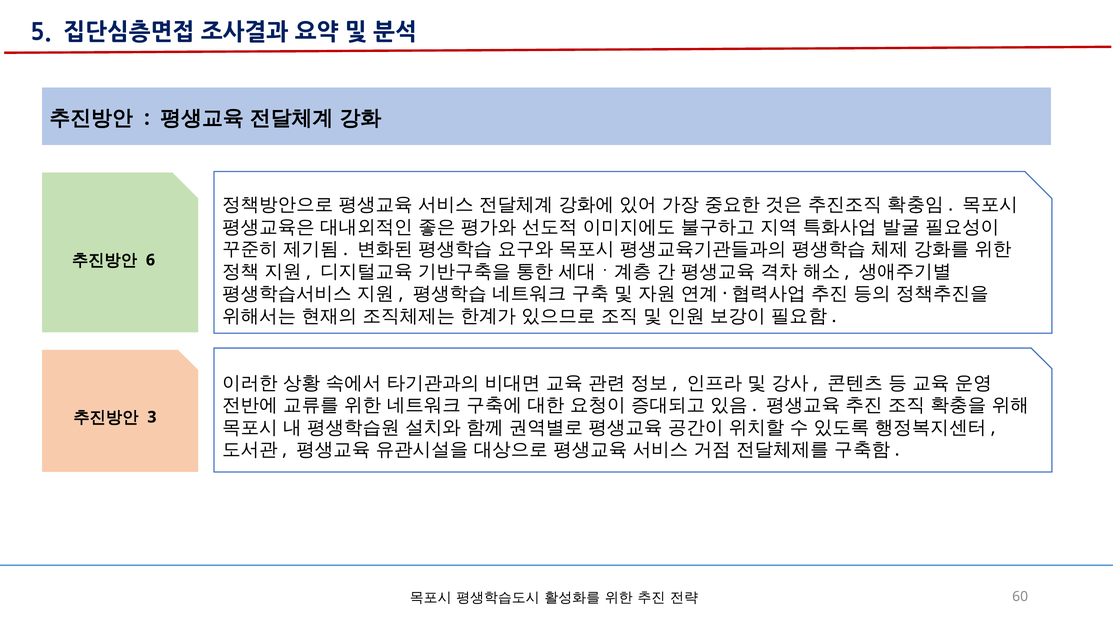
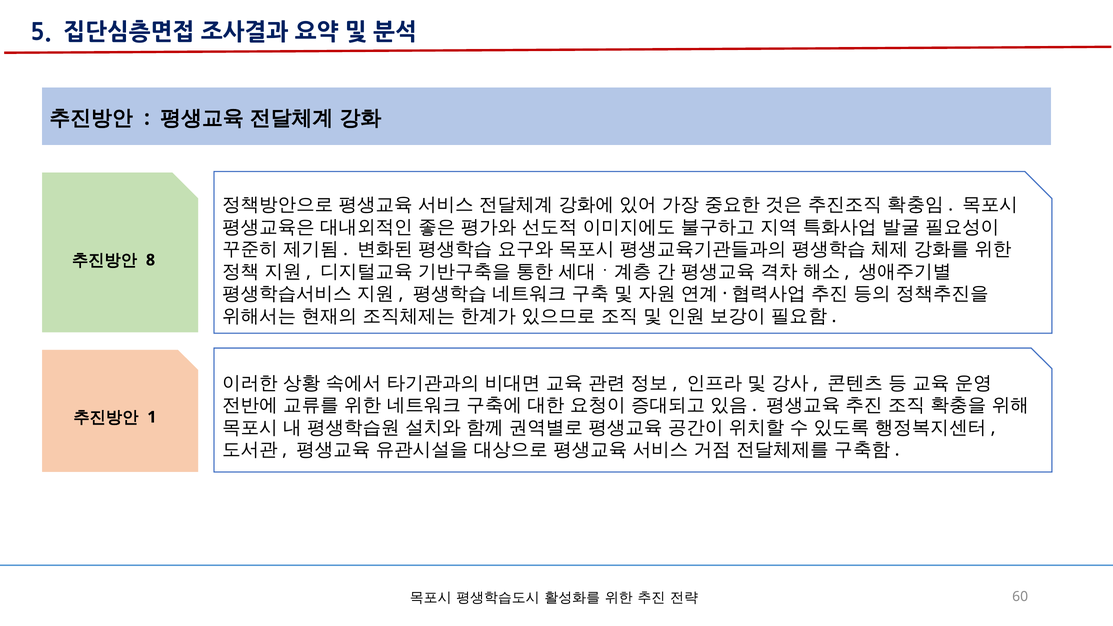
6: 6 -> 8
3: 3 -> 1
